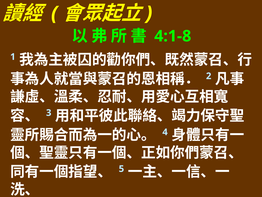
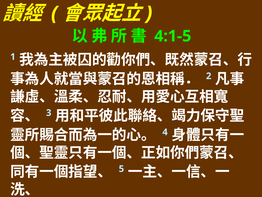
4:1-8: 4:1-8 -> 4:1-5
